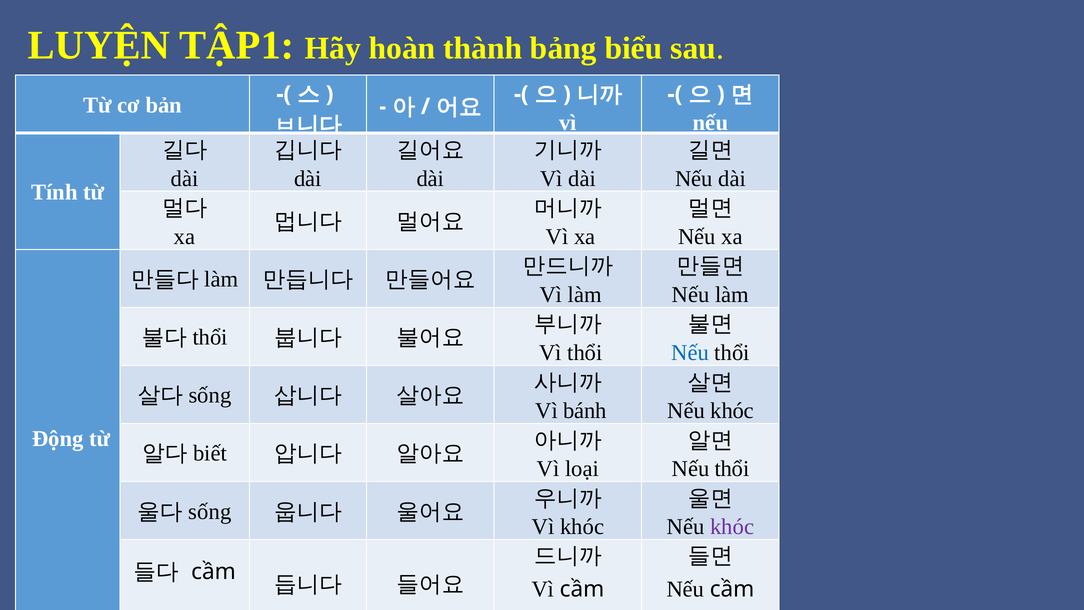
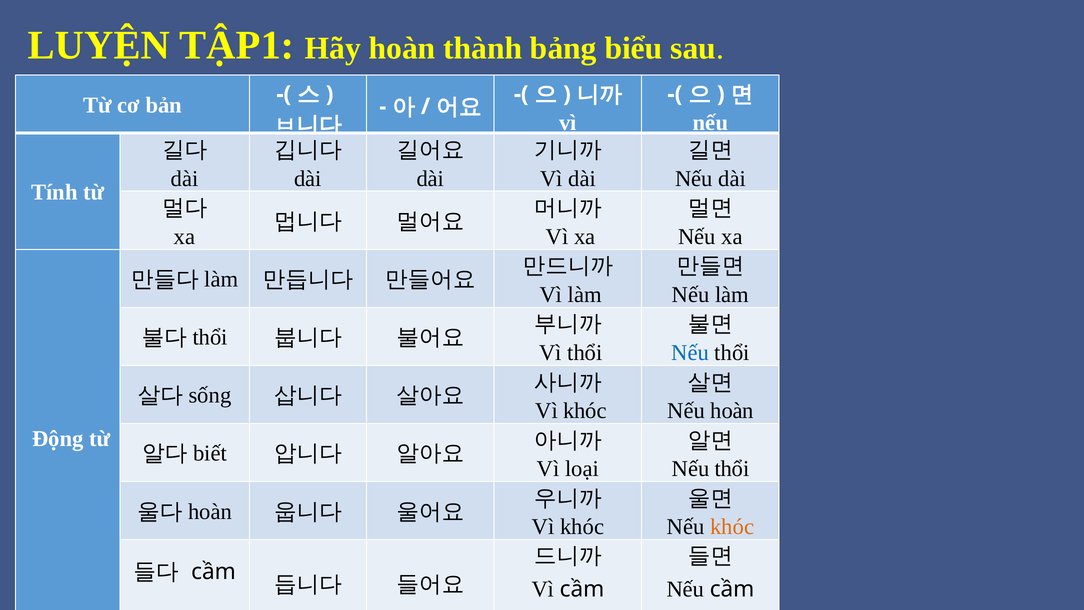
bánh at (585, 411): bánh -> khóc
khóc at (732, 411): khóc -> hoàn
sống at (210, 511): sống -> hoàn
khóc at (732, 527) colour: purple -> orange
